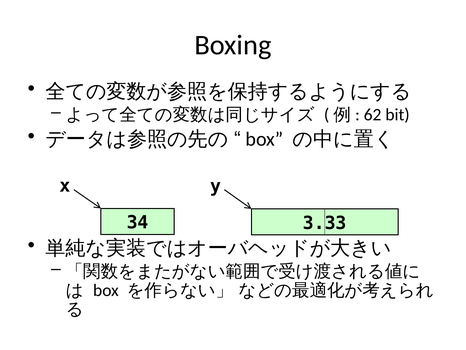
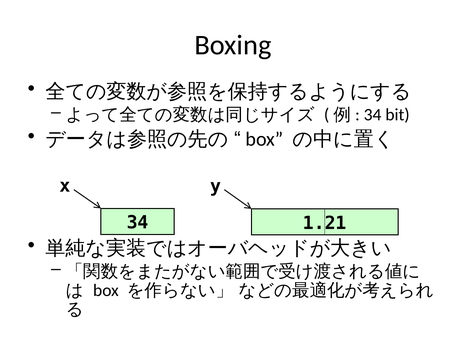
62 at (373, 115): 62 -> 34
3.33: 3.33 -> 1.21
